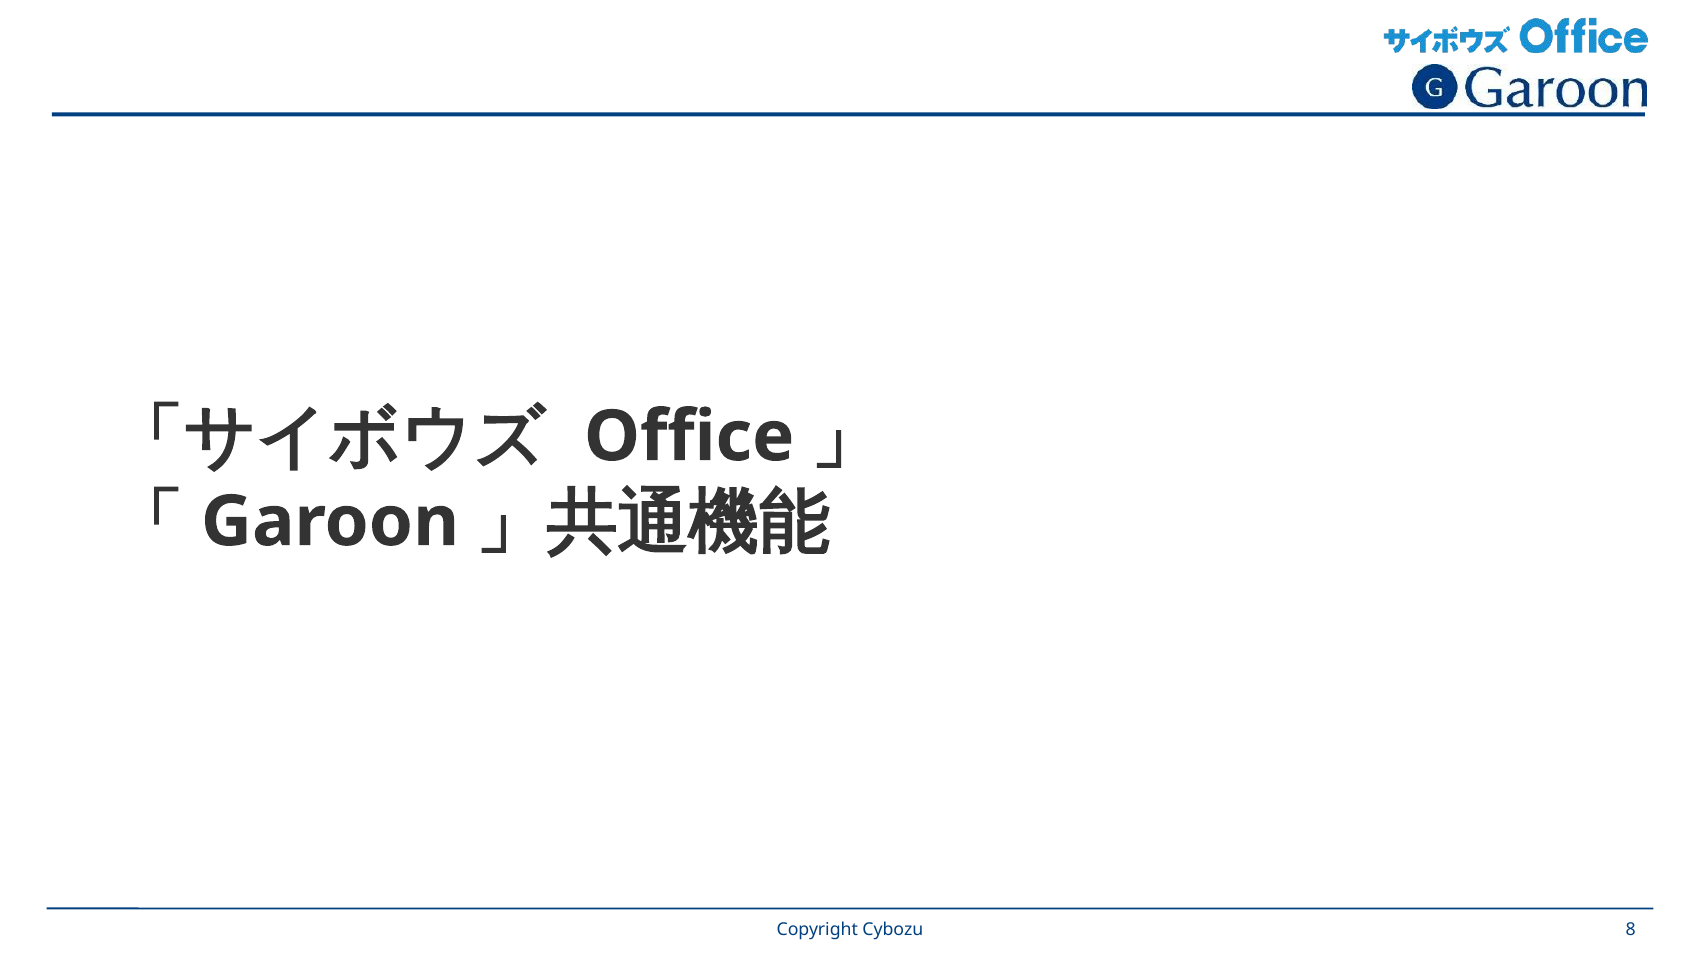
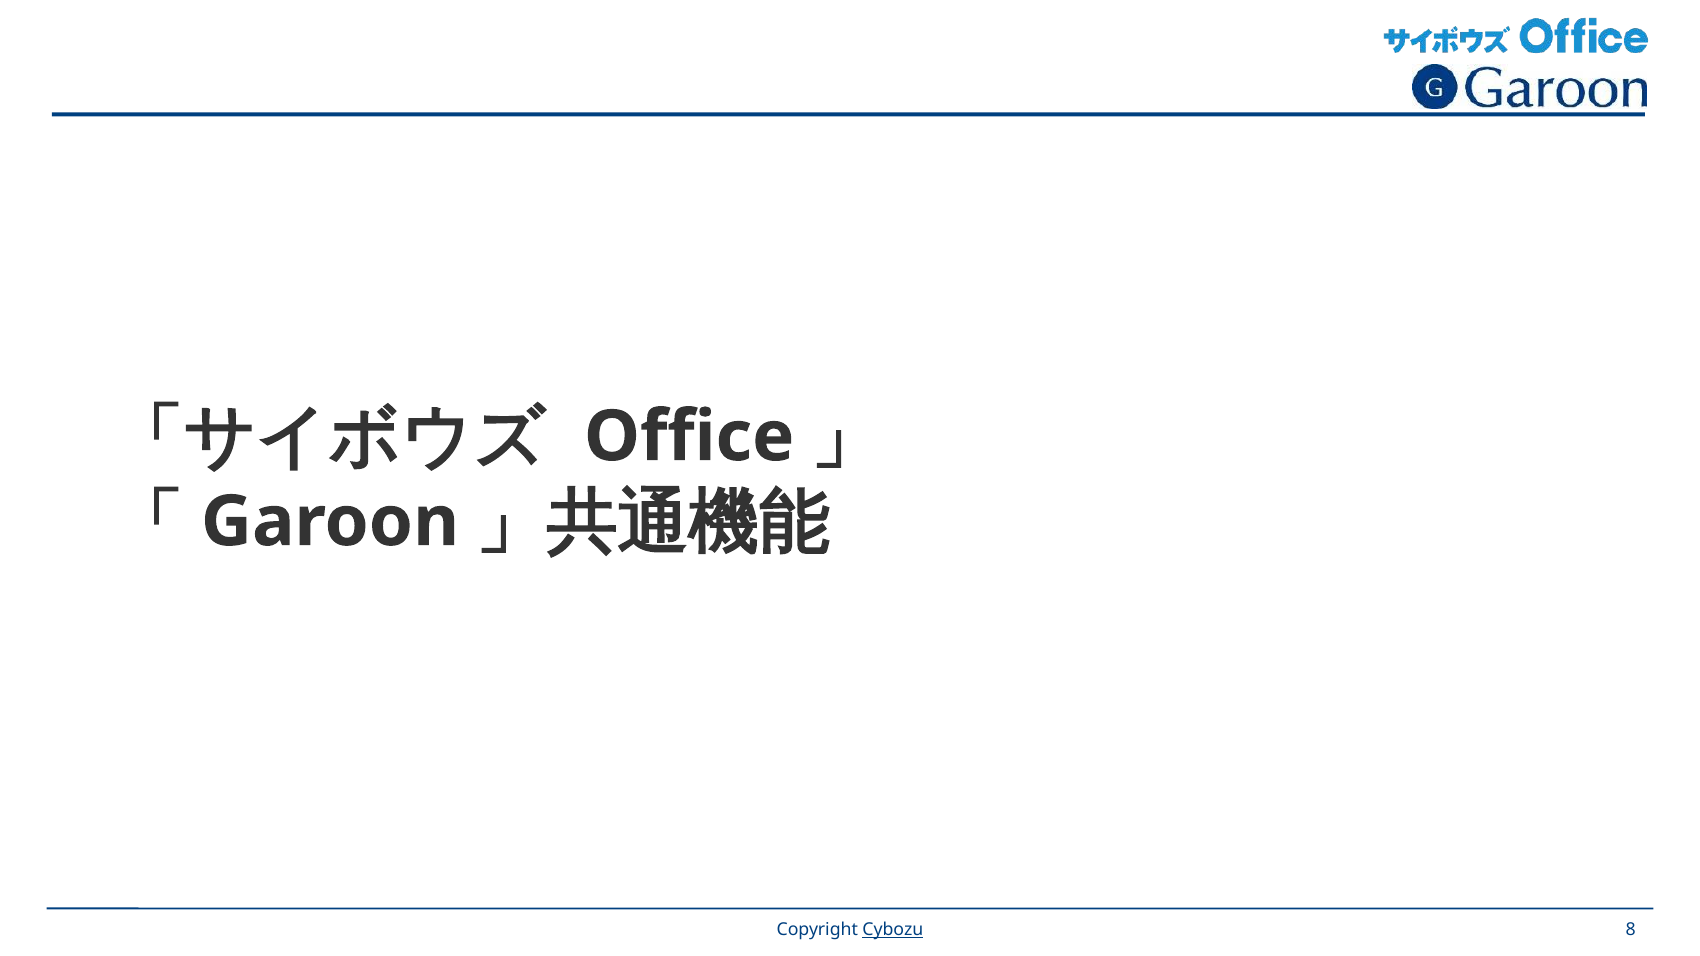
Cybozu underline: none -> present
